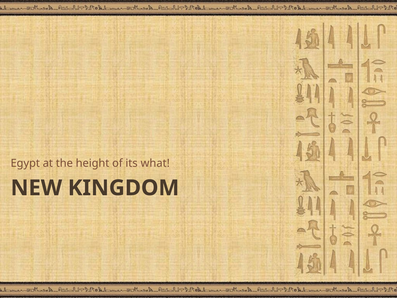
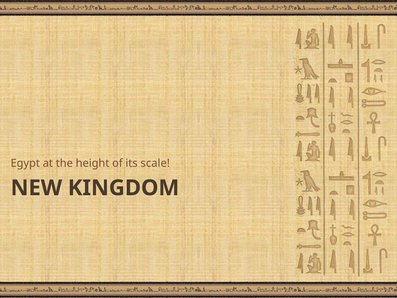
what: what -> scale
